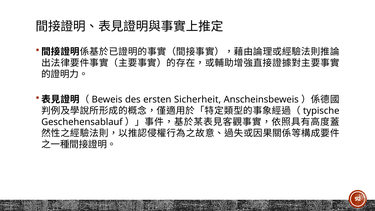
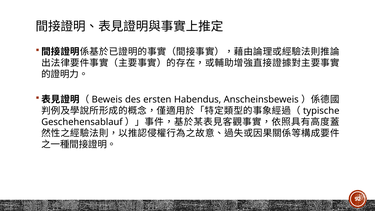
Sicherheit: Sicherheit -> Habendus
